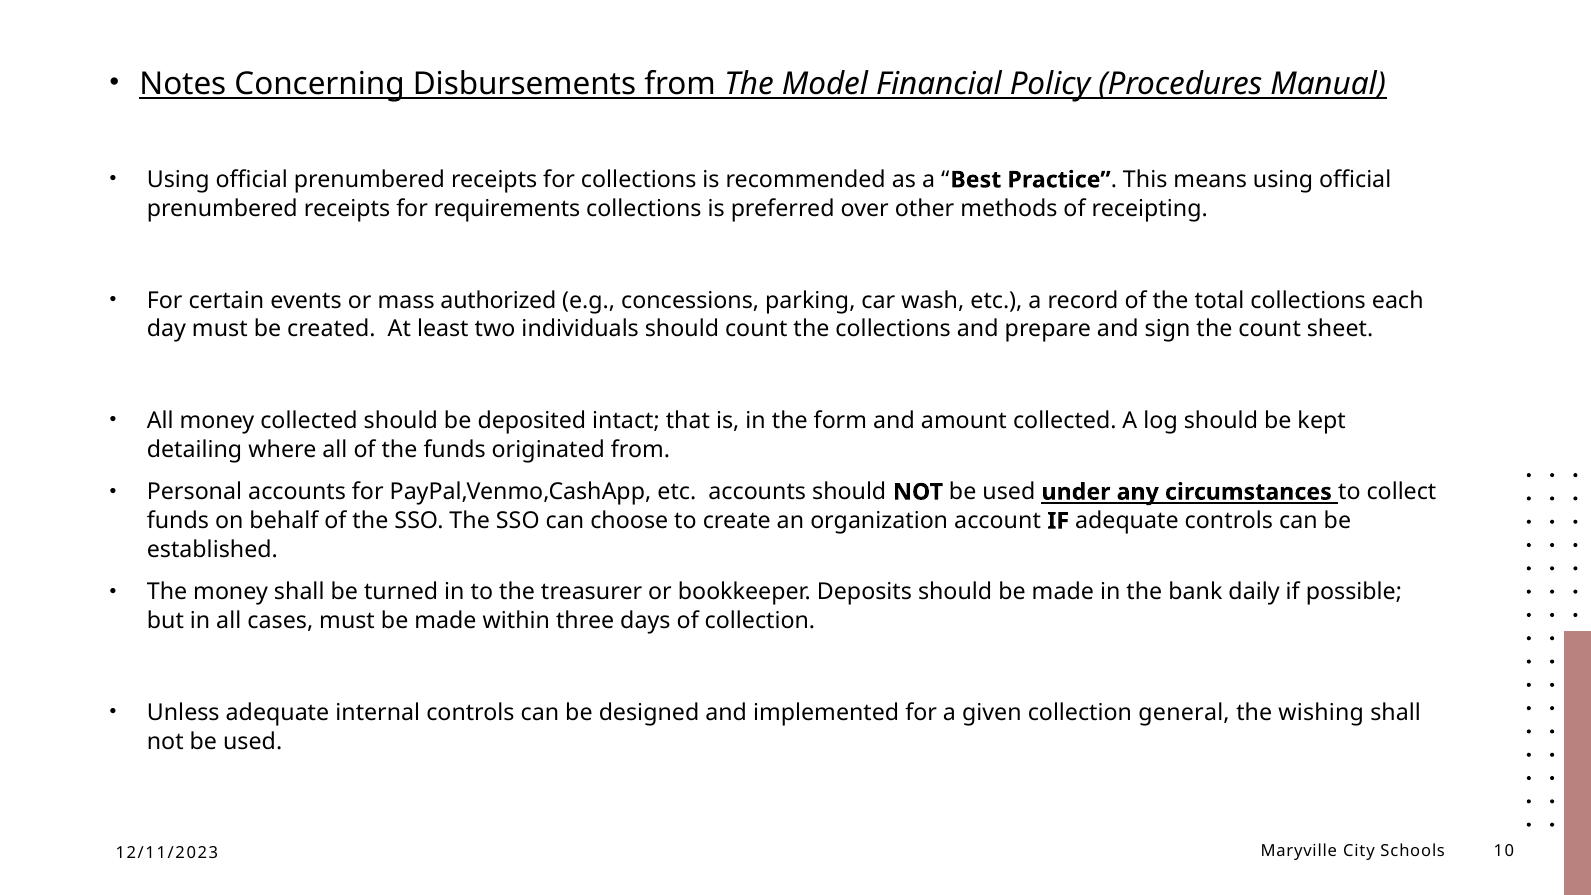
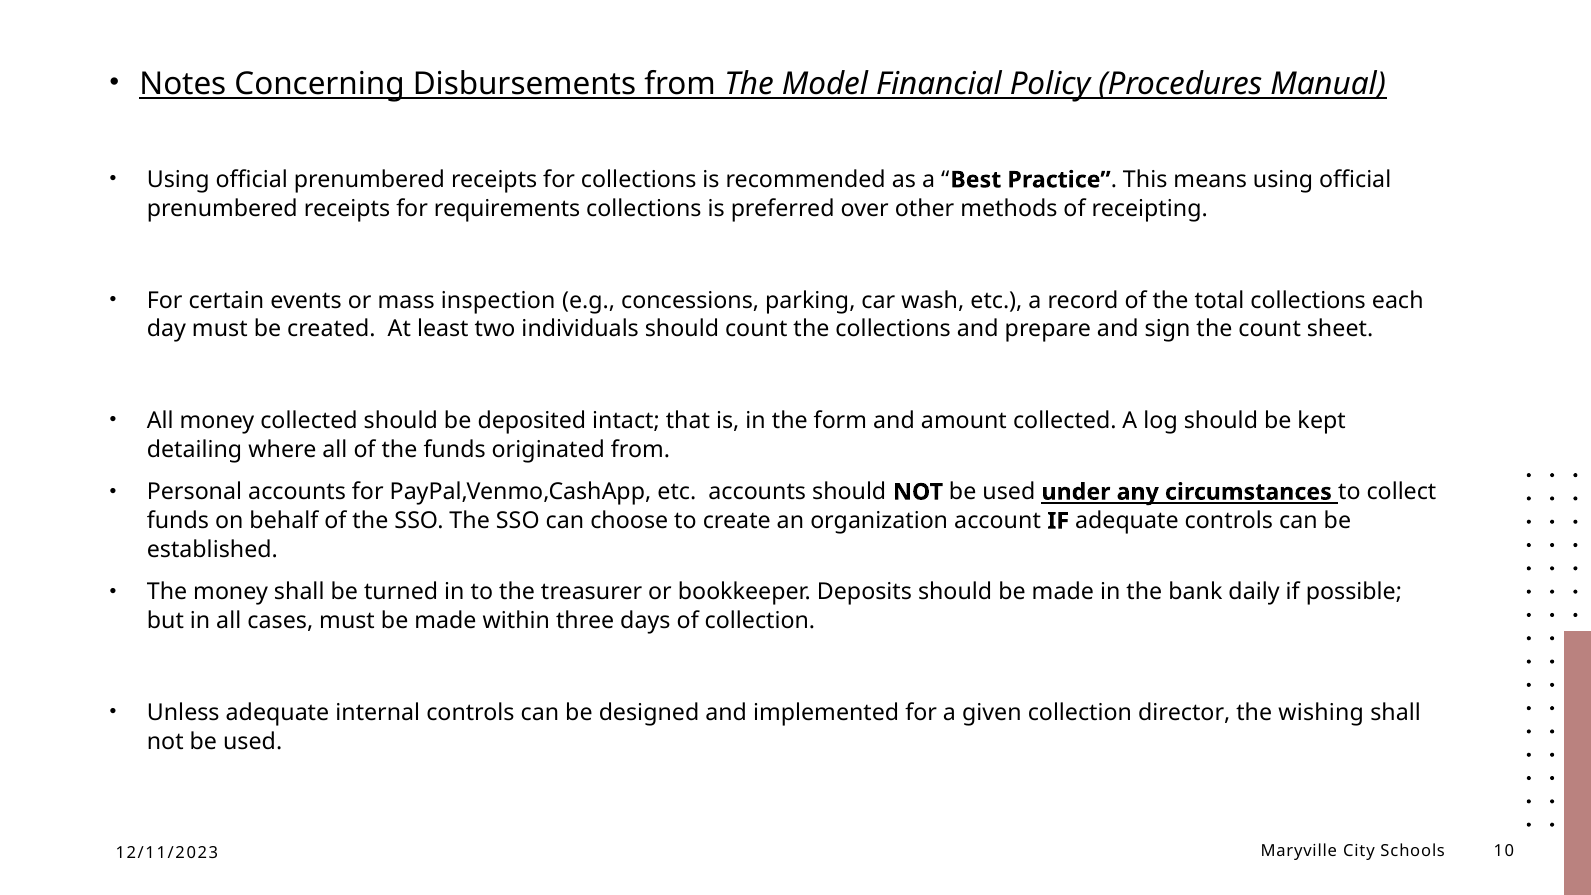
authorized: authorized -> inspection
general: general -> director
